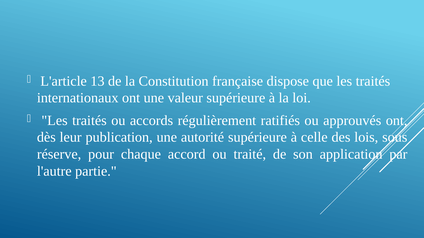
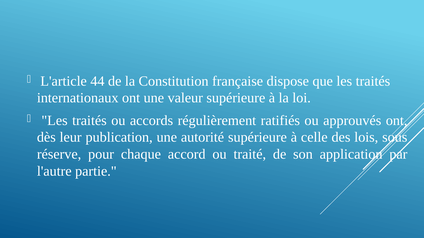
13: 13 -> 44
